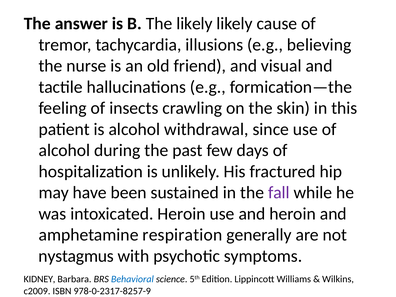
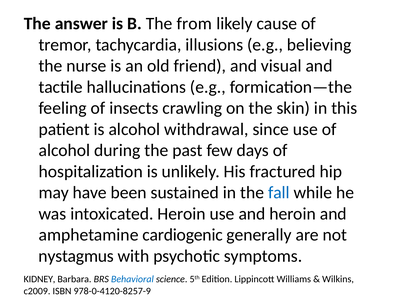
The likely: likely -> from
fall colour: purple -> blue
respiration: respiration -> cardiogenic
978-0-2317-8257-9: 978-0-2317-8257-9 -> 978-0-4120-8257-9
